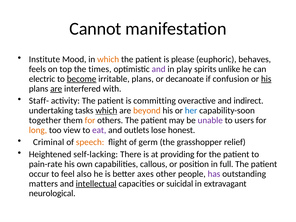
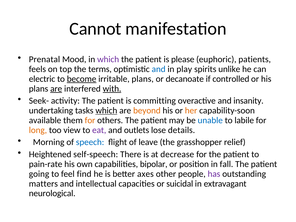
Institute: Institute -> Prenatal
which at (108, 59) colour: orange -> purple
behaves: behaves -> patients
times: times -> terms
and at (159, 69) colour: purple -> blue
confusion: confusion -> controlled
his at (266, 79) underline: present -> none
with underline: none -> present
Staff-: Staff- -> Seek-
indirect: indirect -> insanity
her colour: blue -> orange
together: together -> available
unable colour: purple -> blue
users: users -> labile
honest: honest -> details
Criminal: Criminal -> Morning
speech colour: orange -> blue
germ: germ -> leave
self-lacking: self-lacking -> self-speech
providing: providing -> decrease
callous: callous -> bipolar
full: full -> fall
occur: occur -> going
also: also -> find
intellectual underline: present -> none
